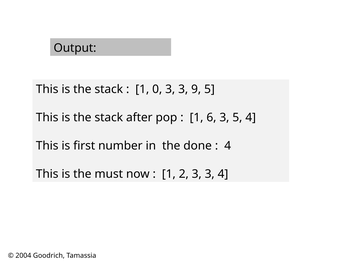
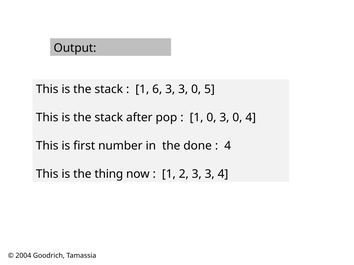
0: 0 -> 6
3 3 9: 9 -> 0
1 6: 6 -> 0
5 at (237, 118): 5 -> 0
must: must -> thing
